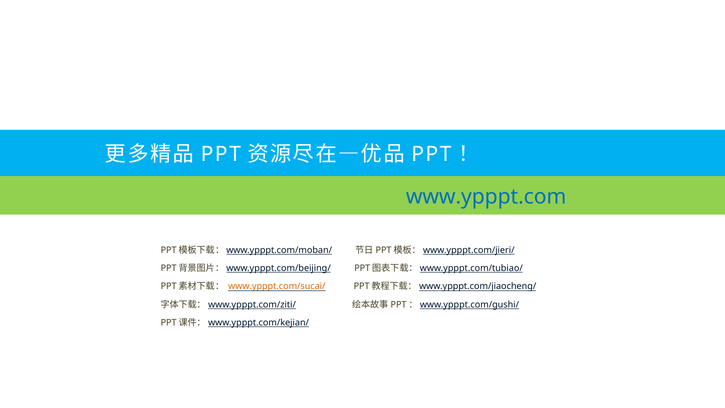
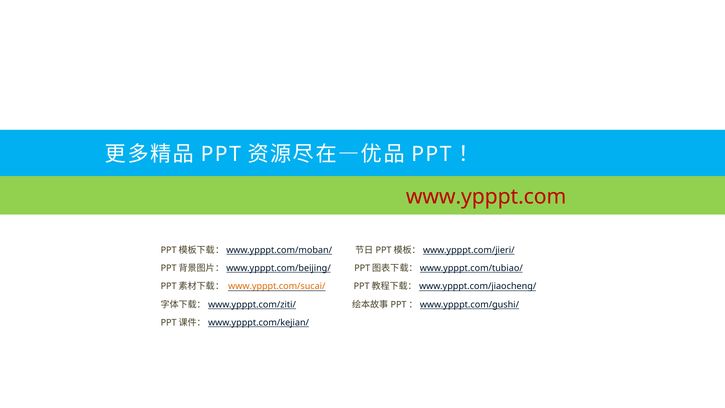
www.ypppt.com colour: blue -> red
